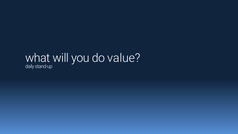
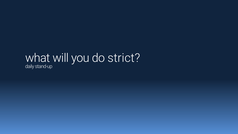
value: value -> strict
